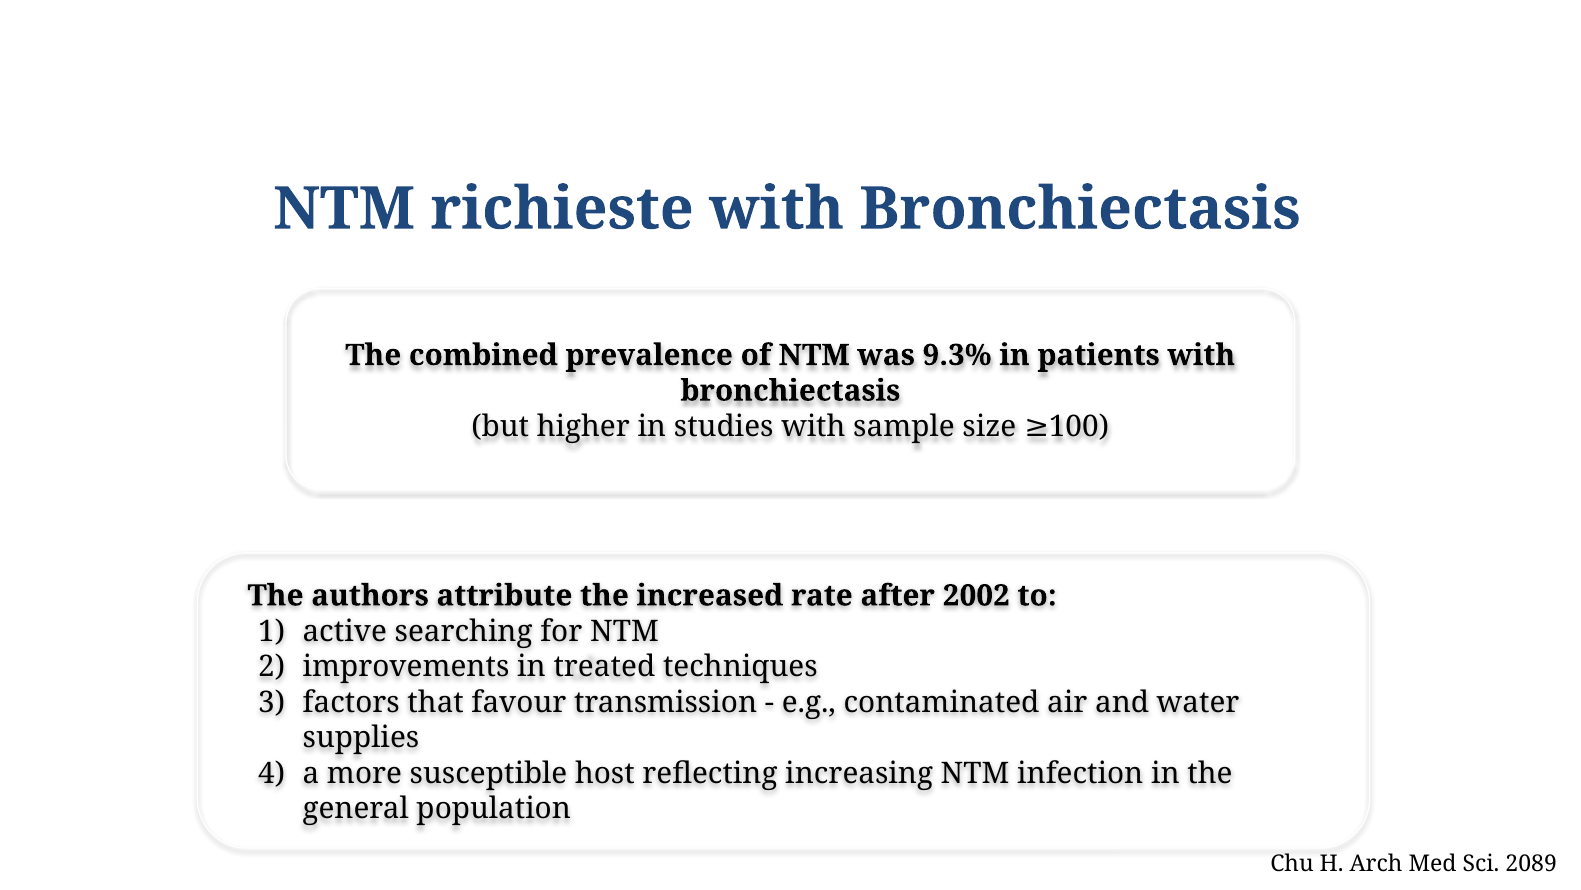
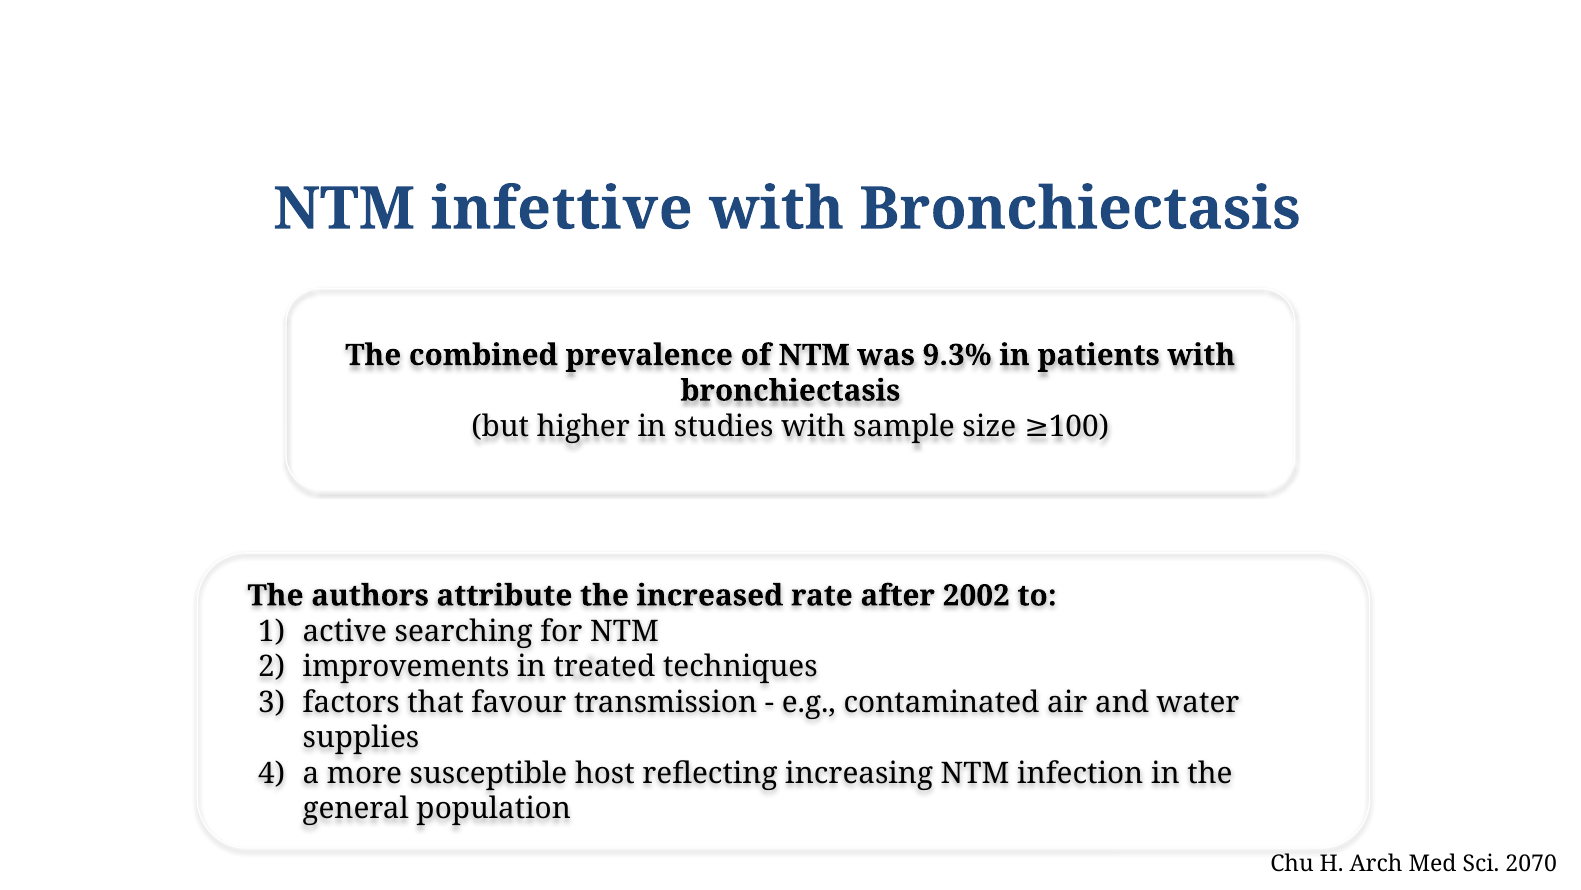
richieste: richieste -> infettive
2089: 2089 -> 2070
